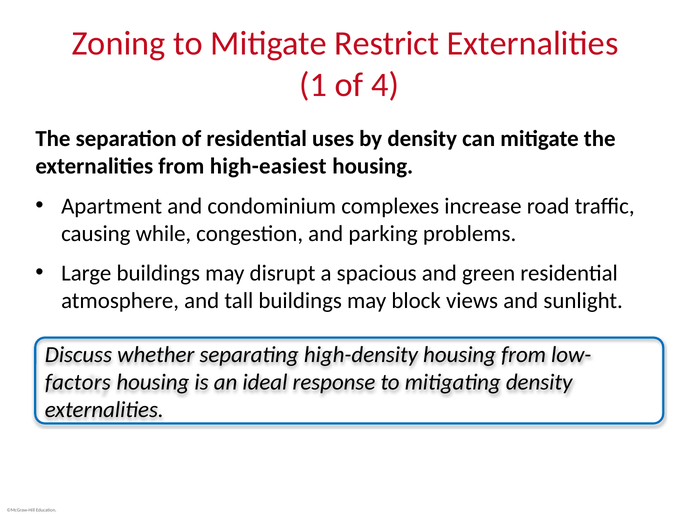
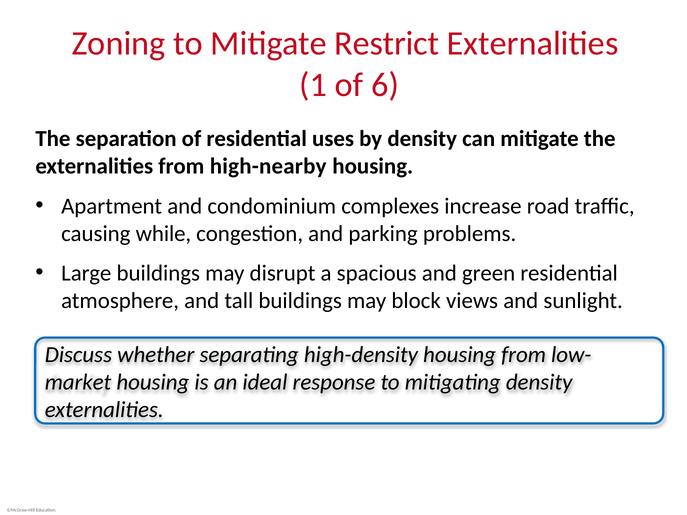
4: 4 -> 6
high-easiest: high-easiest -> high-nearby
factors: factors -> market
